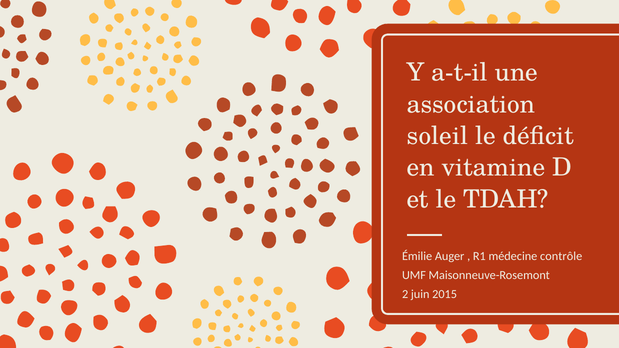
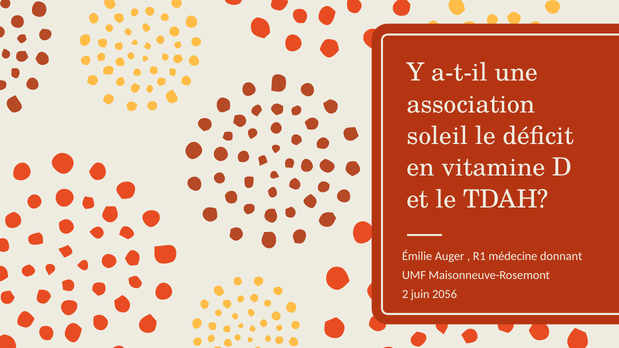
contrôle: contrôle -> donnant
2015: 2015 -> 2056
